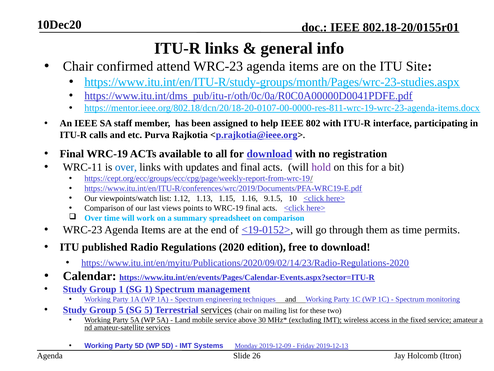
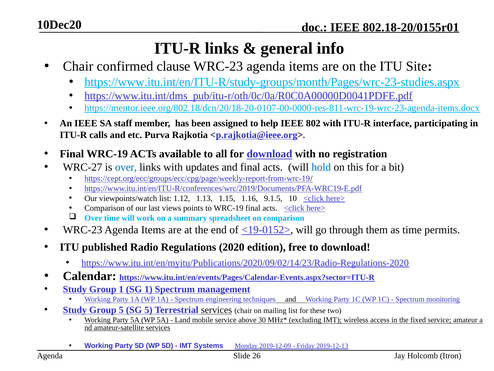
attend: attend -> clause
WRC-11: WRC-11 -> WRC-27
hold colour: purple -> blue
